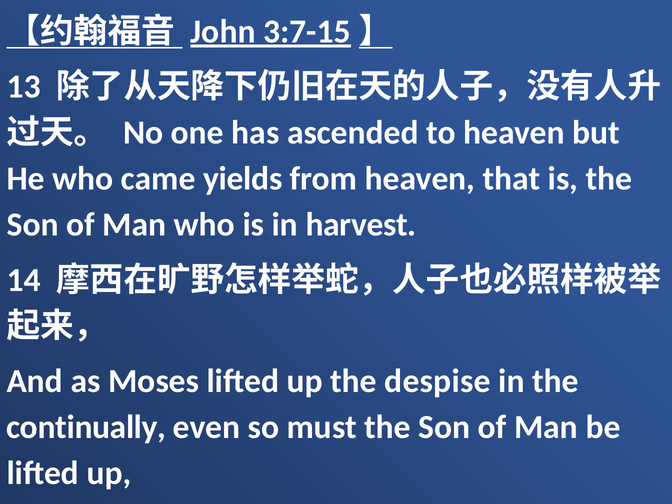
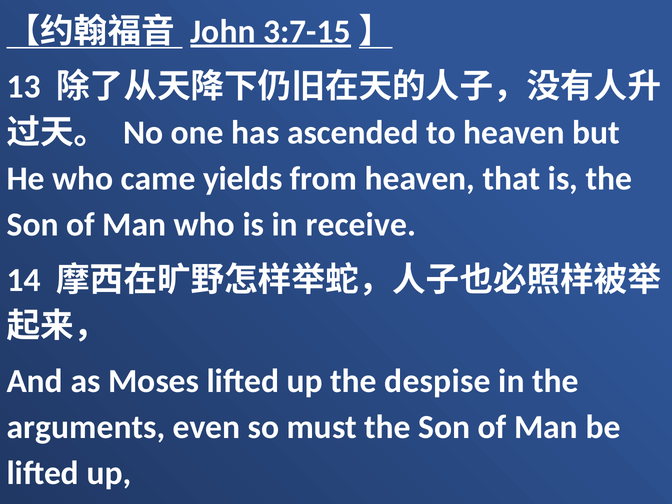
harvest: harvest -> receive
continually: continually -> arguments
